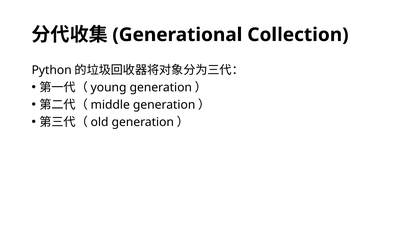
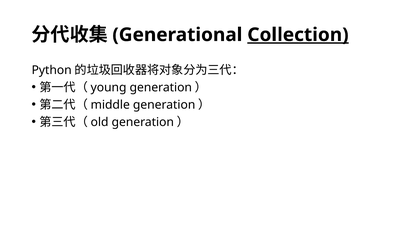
Collection underline: none -> present
